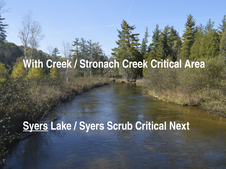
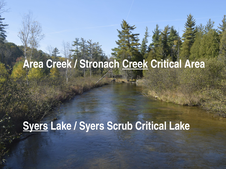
With at (33, 64): With -> Area
Creek at (135, 64) underline: none -> present
Critical Next: Next -> Lake
